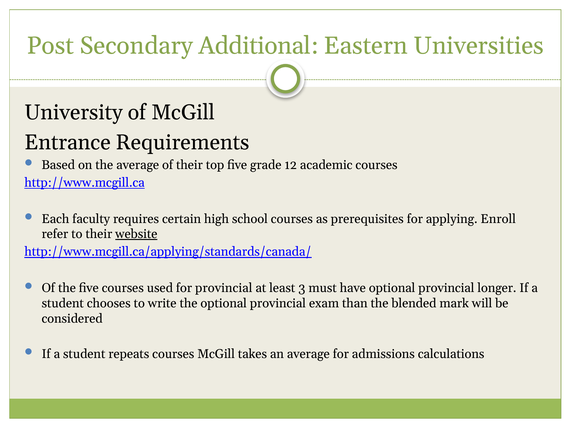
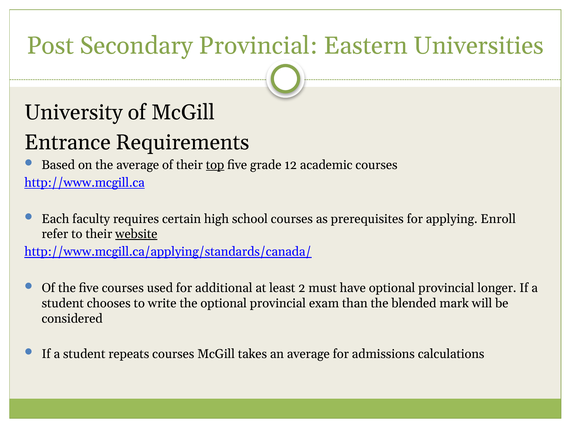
Secondary Additional: Additional -> Provincial
top underline: none -> present
for provincial: provincial -> additional
3: 3 -> 2
